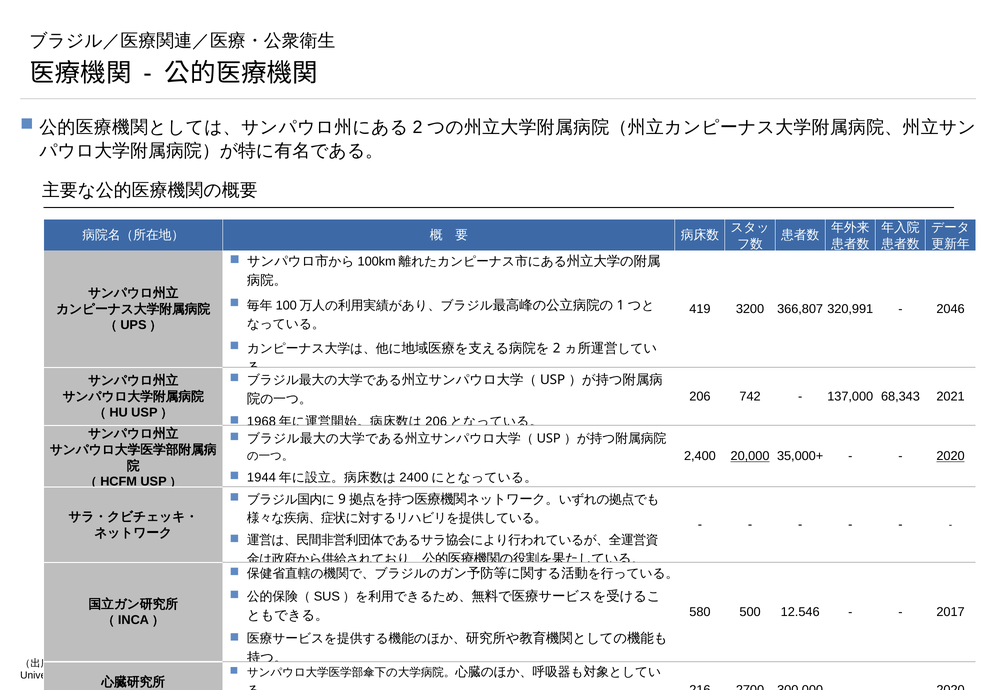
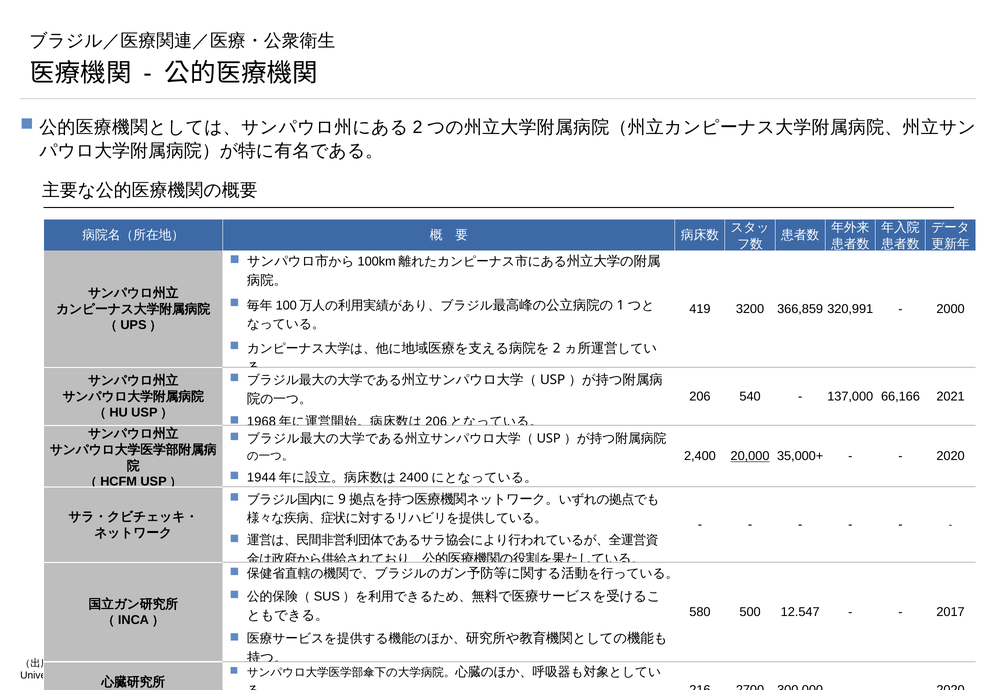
366,807: 366,807 -> 366,859
2046: 2046 -> 2000
742: 742 -> 540
68,343: 68,343 -> 66,166
2020 at (951, 456) underline: present -> none
12.546: 12.546 -> 12.547
